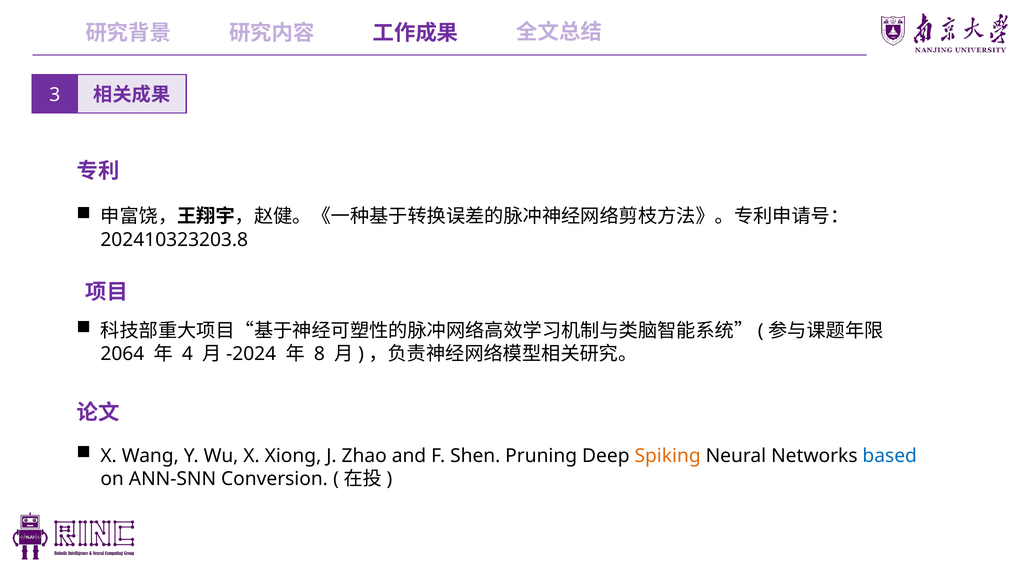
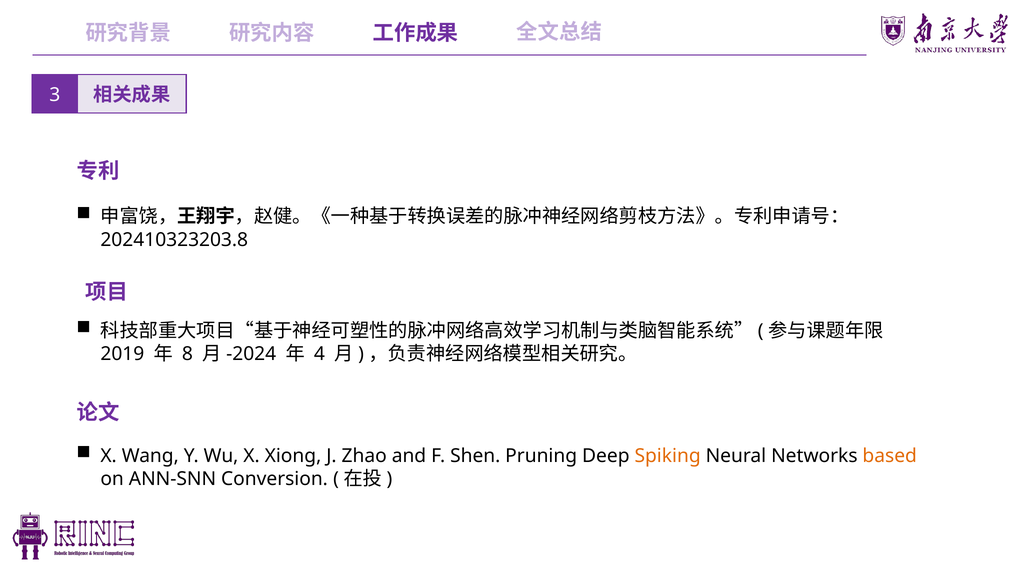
2064: 2064 -> 2019
4: 4 -> 8
8: 8 -> 4
based colour: blue -> orange
